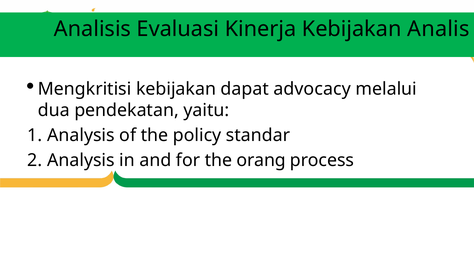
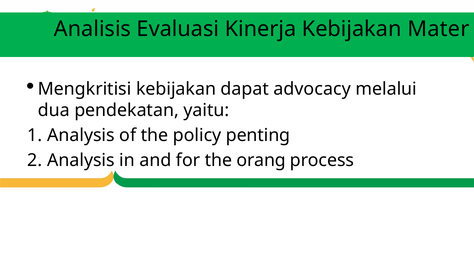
Analis: Analis -> Mater
standar: standar -> penting
